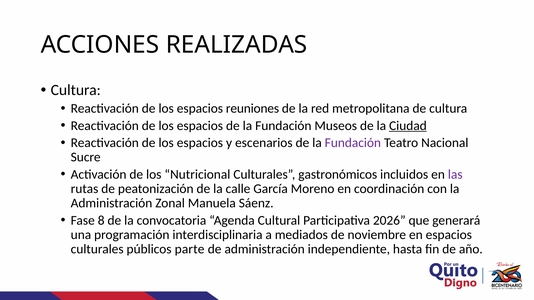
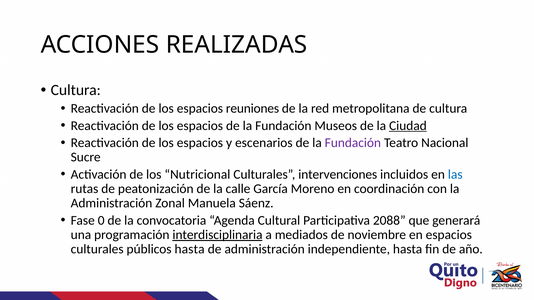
gastronómicos: gastronómicos -> intervenciones
las colour: purple -> blue
8: 8 -> 0
2026: 2026 -> 2088
interdisciplinaria underline: none -> present
públicos parte: parte -> hasta
